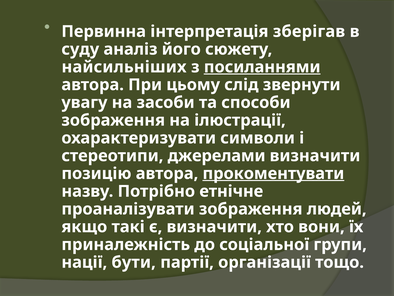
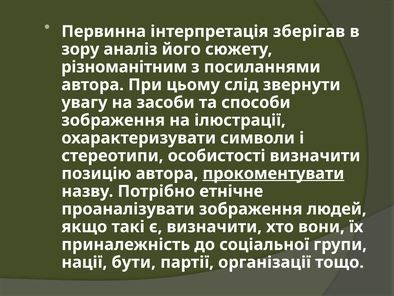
суду: суду -> зору
найсильніших: найсильніших -> різноманітним
посиланнями underline: present -> none
джерелами: джерелами -> особистості
